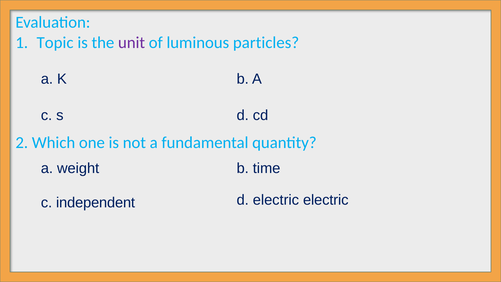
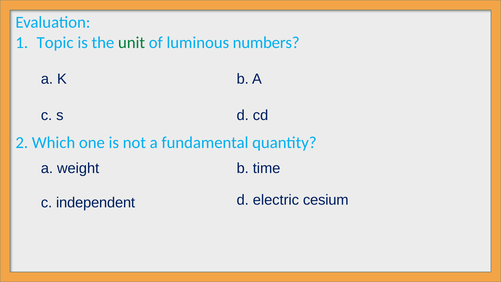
unit colour: purple -> green
particles: particles -> numbers
electric electric: electric -> cesium
